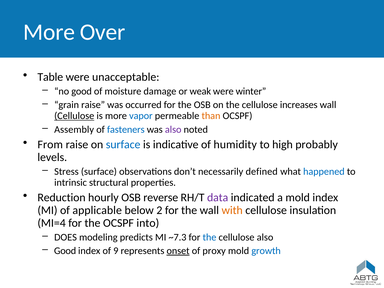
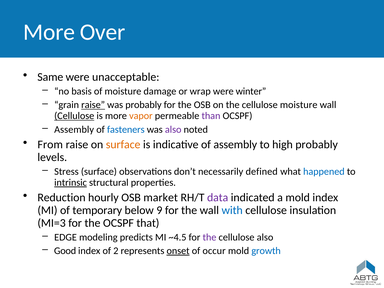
Table: Table -> Same
no good: good -> basis
weak: weak -> wrap
raise at (93, 105) underline: none -> present
was occurred: occurred -> probably
cellulose increases: increases -> moisture
vapor colour: blue -> orange
than colour: orange -> purple
surface at (123, 145) colour: blue -> orange
of humidity: humidity -> assembly
intrinsic underline: none -> present
reverse: reverse -> market
applicable: applicable -> temporary
2: 2 -> 9
with colour: orange -> blue
MI=4: MI=4 -> MI=3
into: into -> that
DOES: DOES -> EDGE
~7.3: ~7.3 -> ~4.5
the at (210, 237) colour: blue -> purple
9: 9 -> 2
proxy: proxy -> occur
